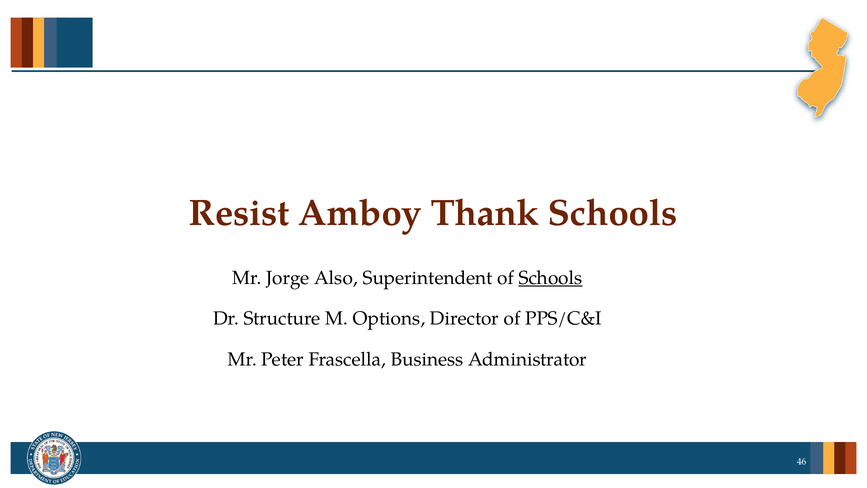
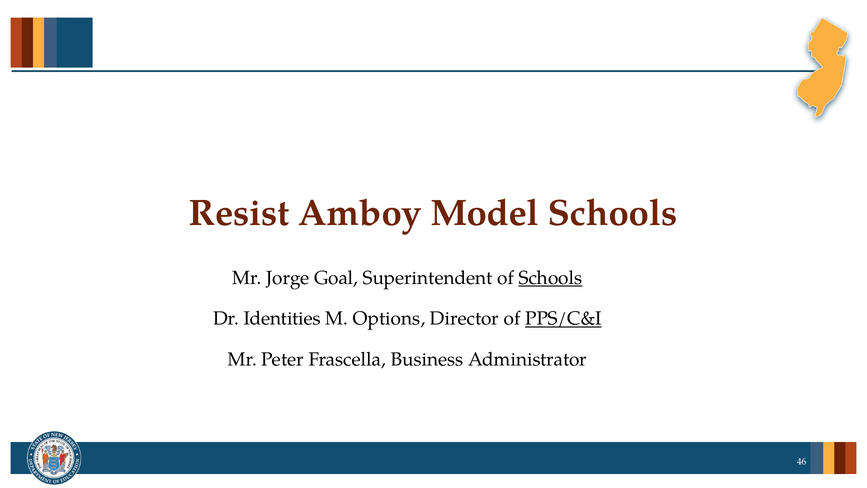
Thank: Thank -> Model
Also: Also -> Goal
Structure: Structure -> Identities
PPS/C&I underline: none -> present
